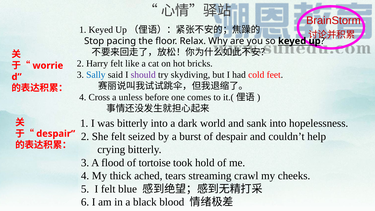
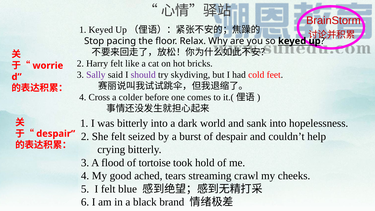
Sally colour: blue -> purple
unless: unless -> colder
thick: thick -> good
blood: blood -> brand
